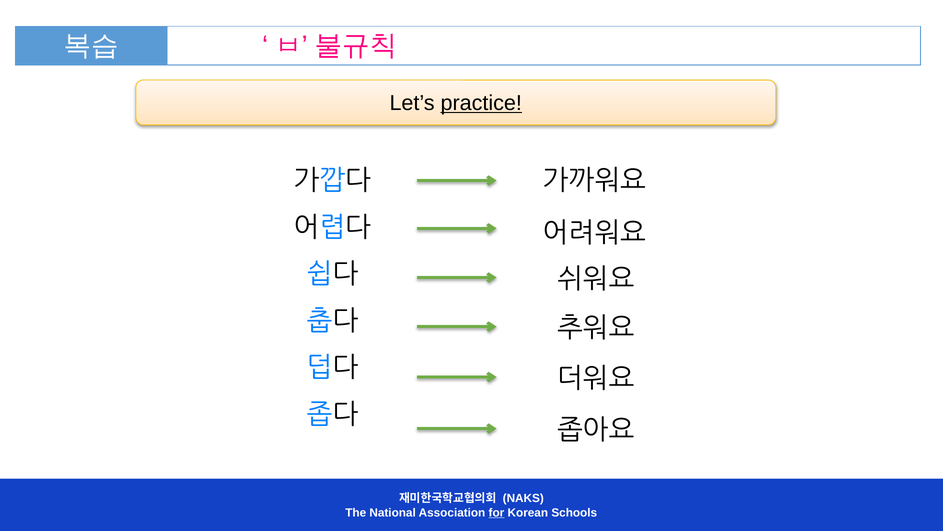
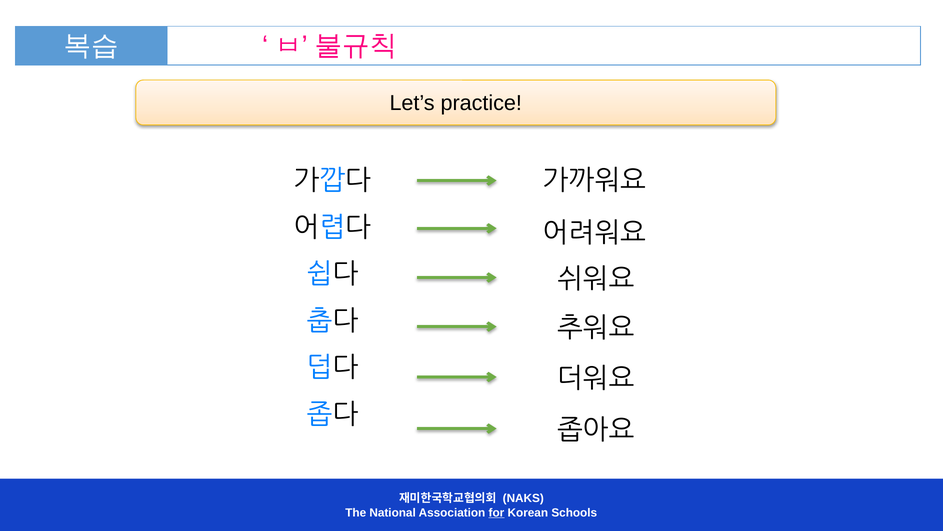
practice underline: present -> none
